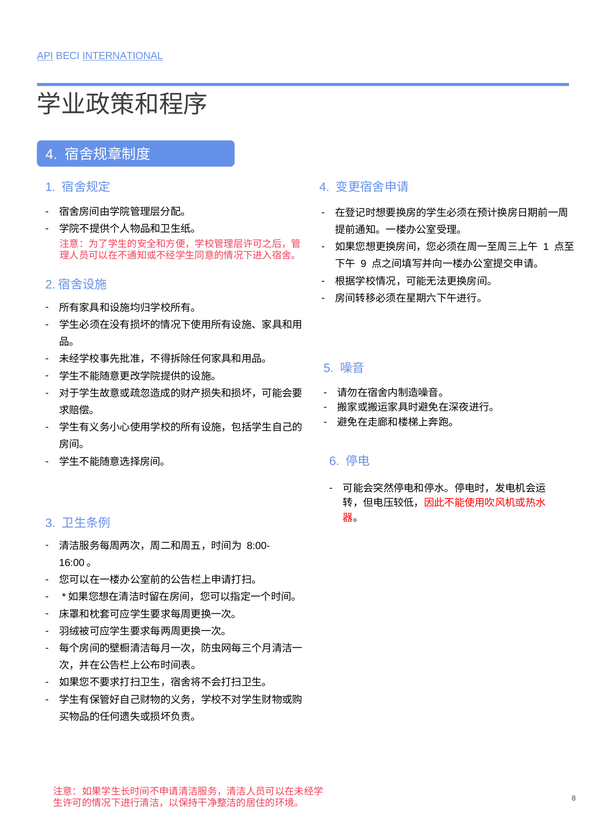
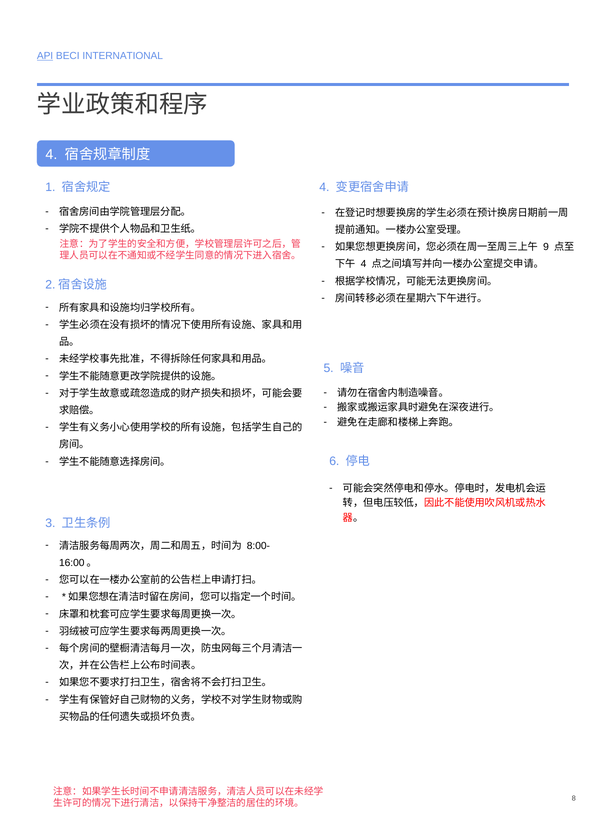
INTERNATIONAL underline: present -> none
1 at (546, 247): 1 -> 9
9 at (364, 264): 9 -> 4
